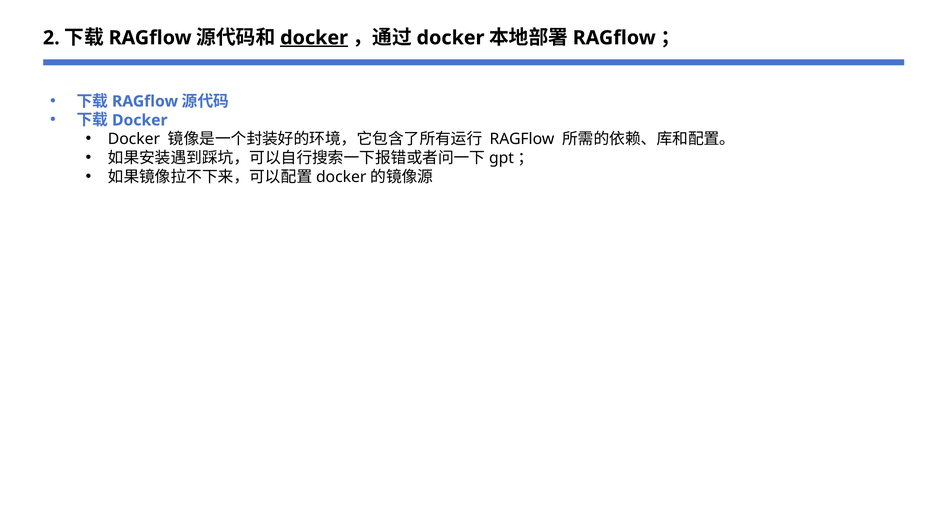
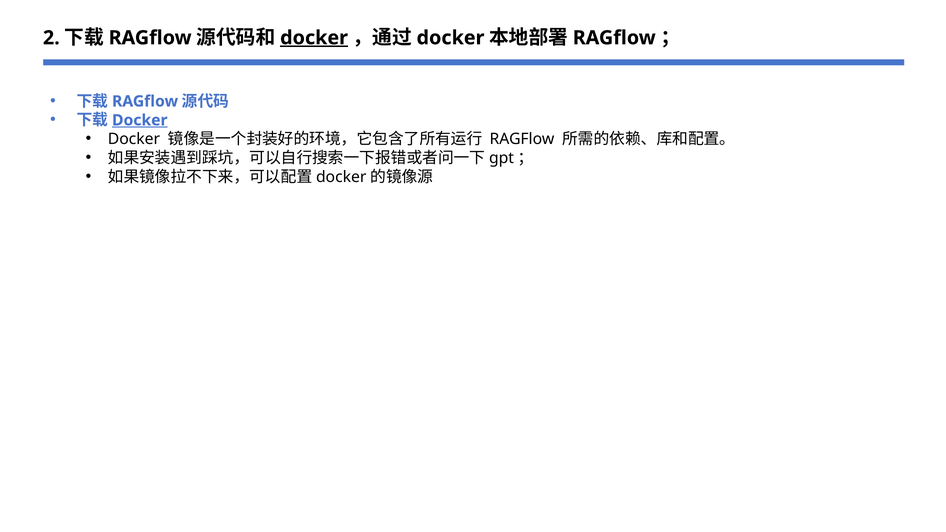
Docker at (140, 120) underline: none -> present
